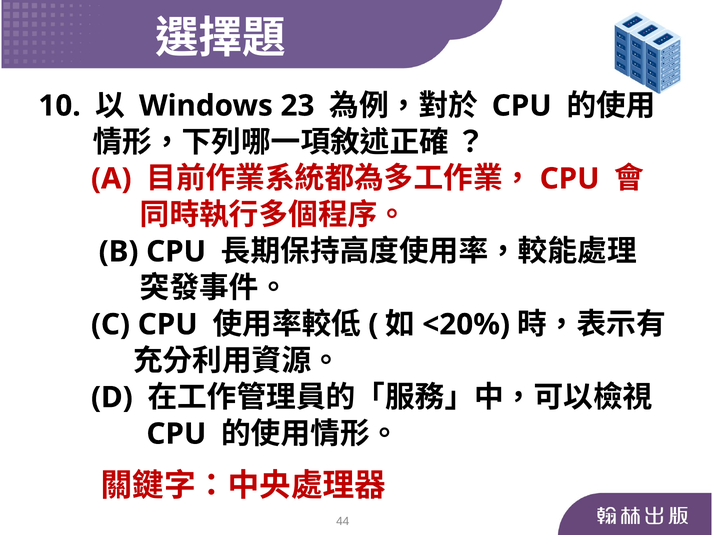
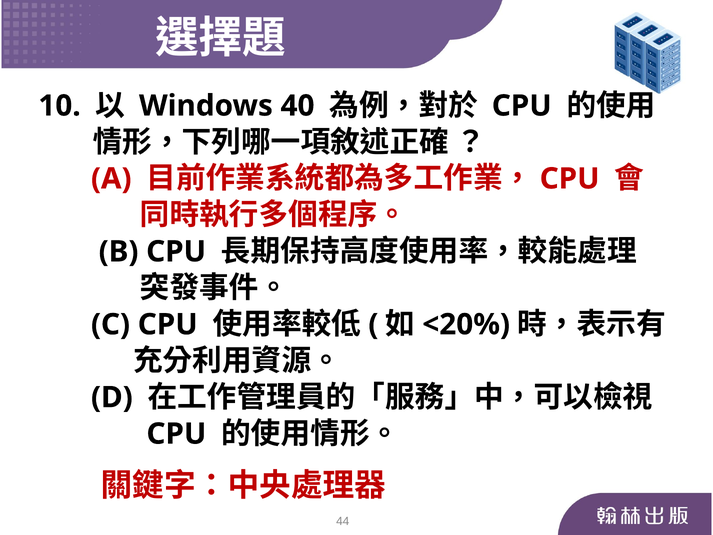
23: 23 -> 40
